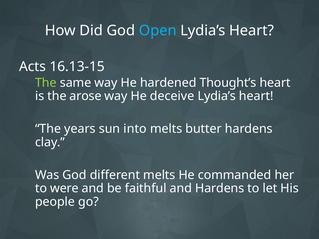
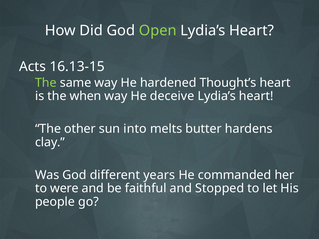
Open colour: light blue -> light green
arose: arose -> when
years: years -> other
different melts: melts -> years
and Hardens: Hardens -> Stopped
